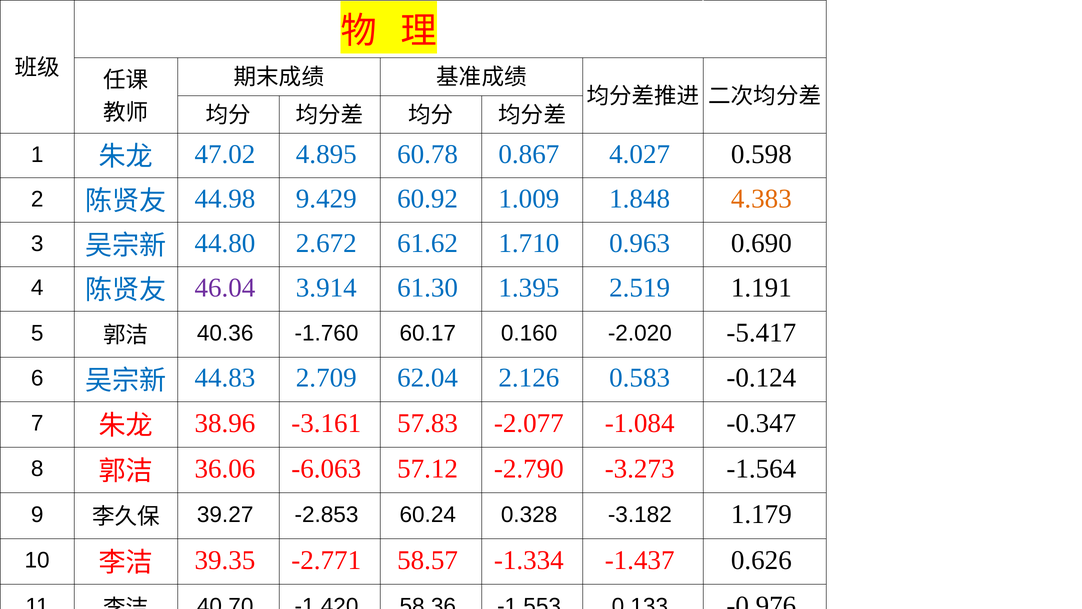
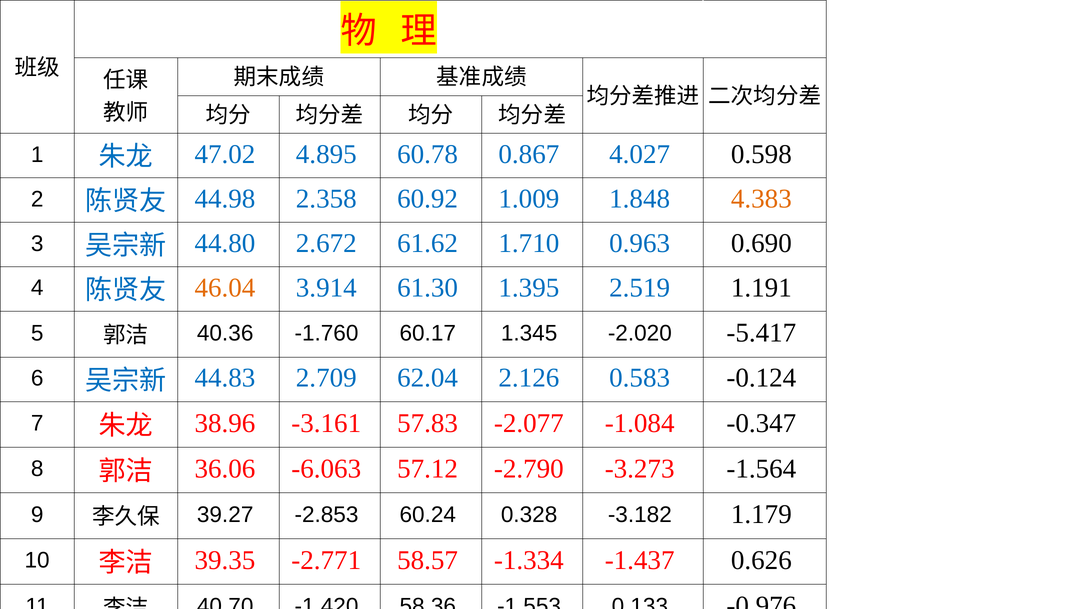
9.429: 9.429 -> 2.358
46.04 colour: purple -> orange
0.160: 0.160 -> 1.345
